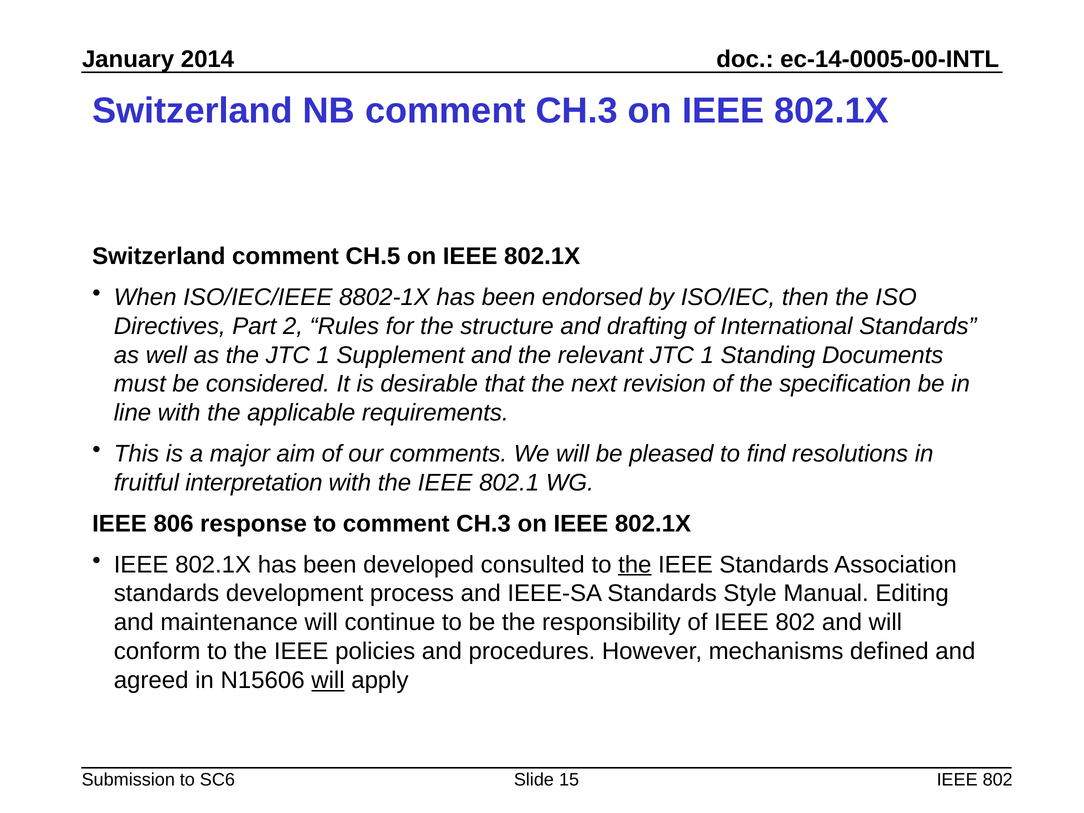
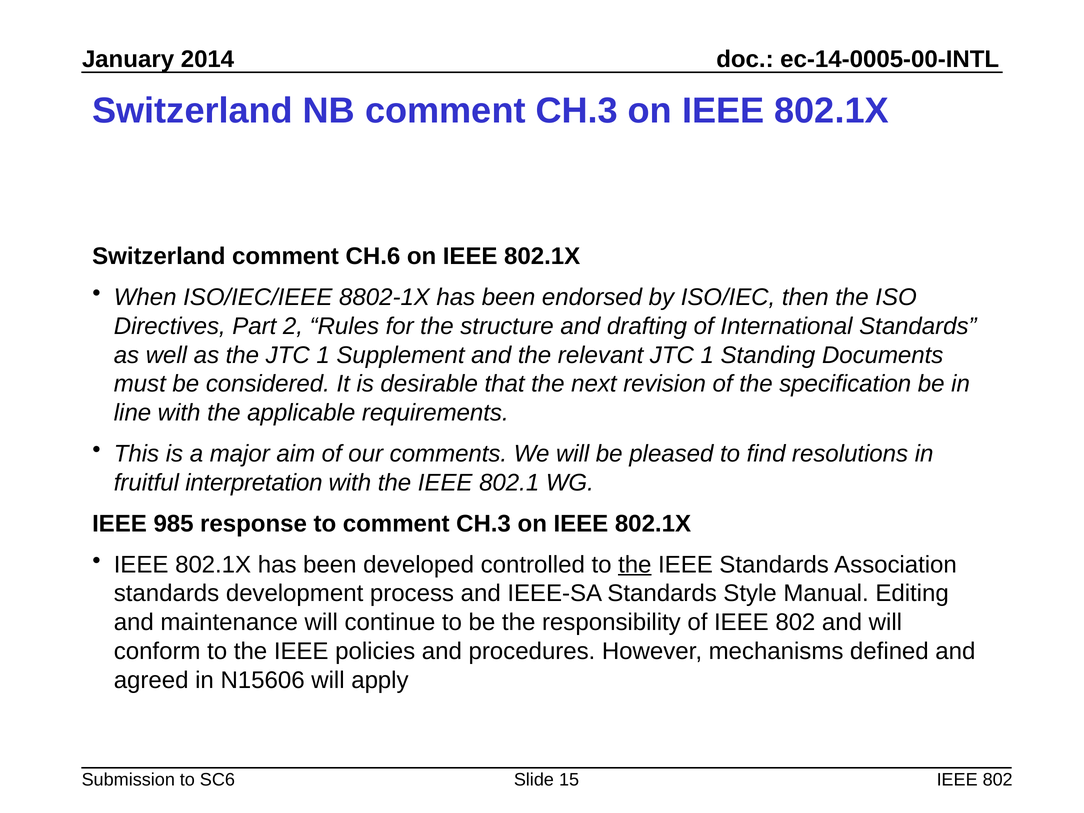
CH.5: CH.5 -> CH.6
806: 806 -> 985
consulted: consulted -> controlled
will at (328, 680) underline: present -> none
